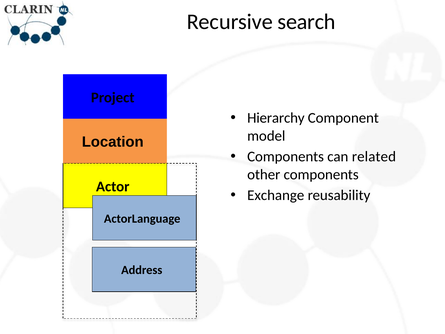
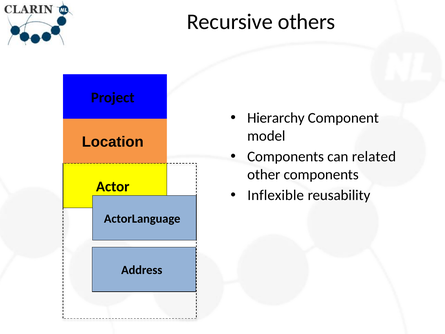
search: search -> others
Exchange: Exchange -> Inflexible
